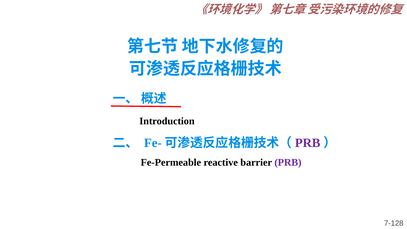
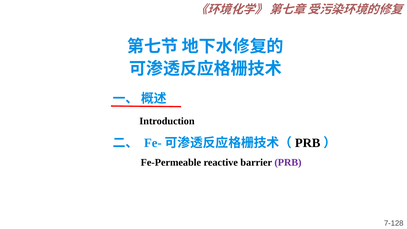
PRB at (308, 143) colour: purple -> black
